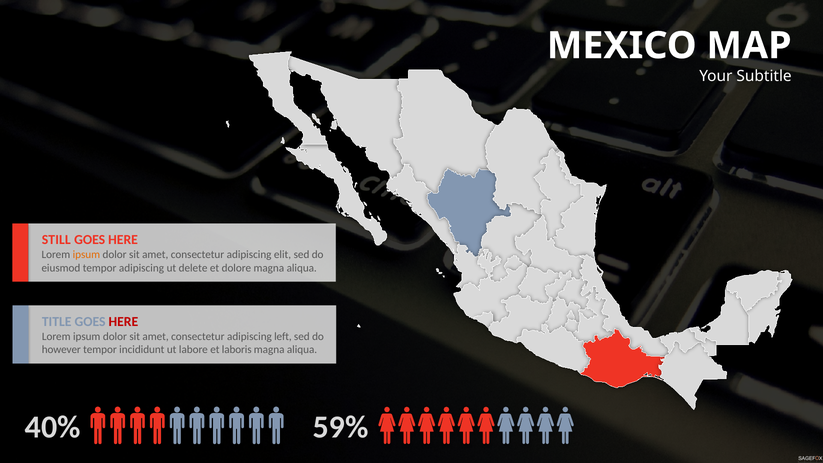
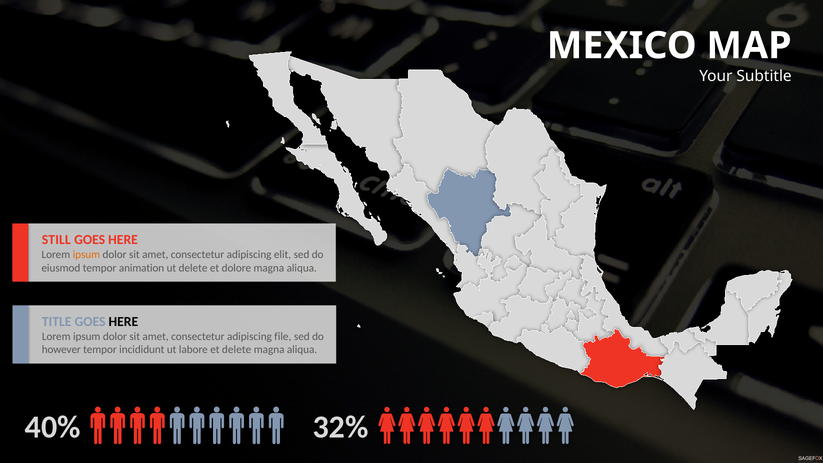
tempor adipiscing: adipiscing -> animation
HERE at (123, 322) colour: red -> black
left: left -> file
et laboris: laboris -> delete
59%: 59% -> 32%
